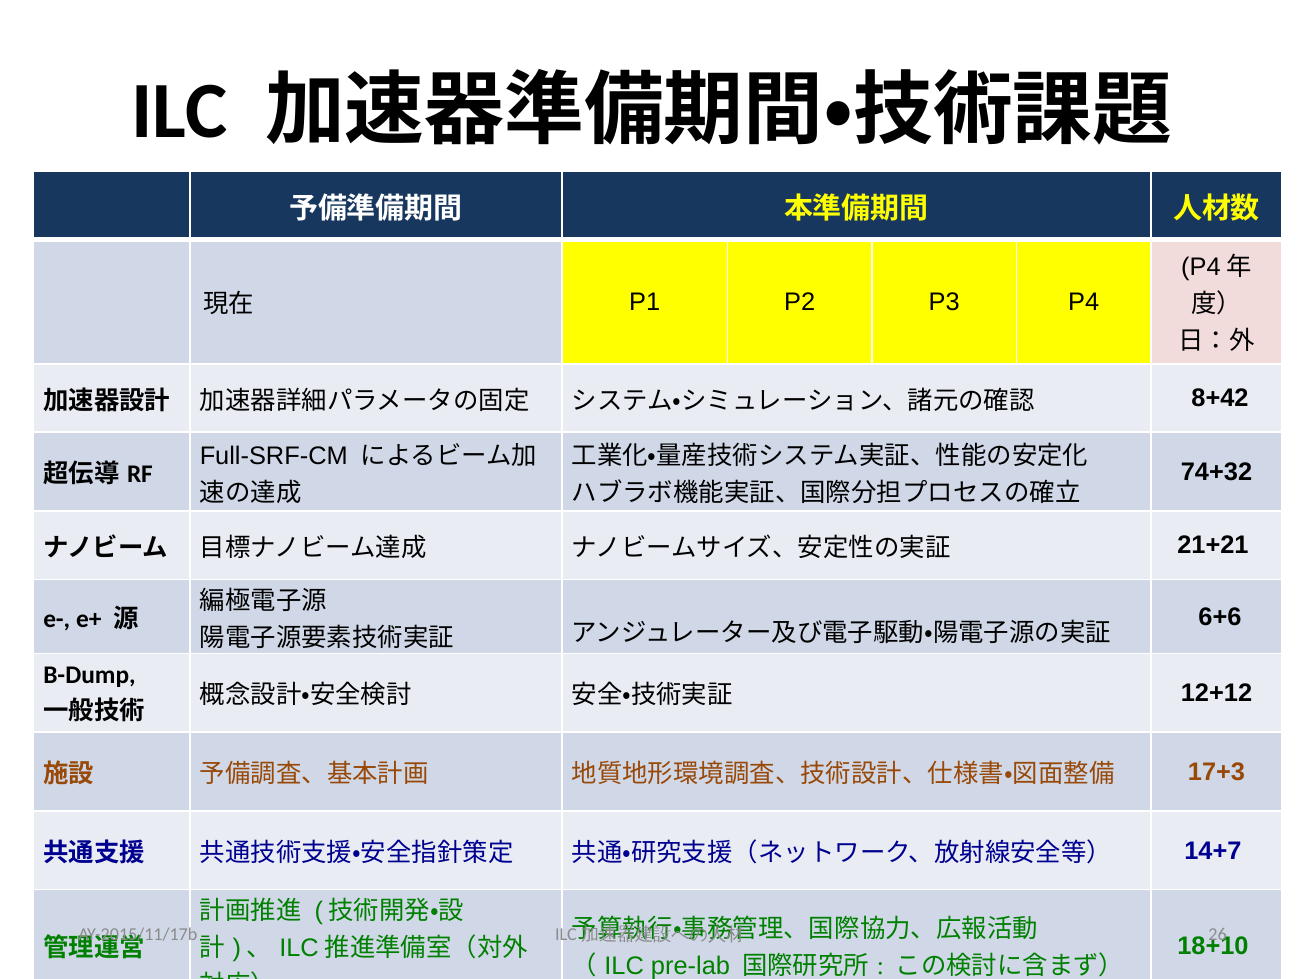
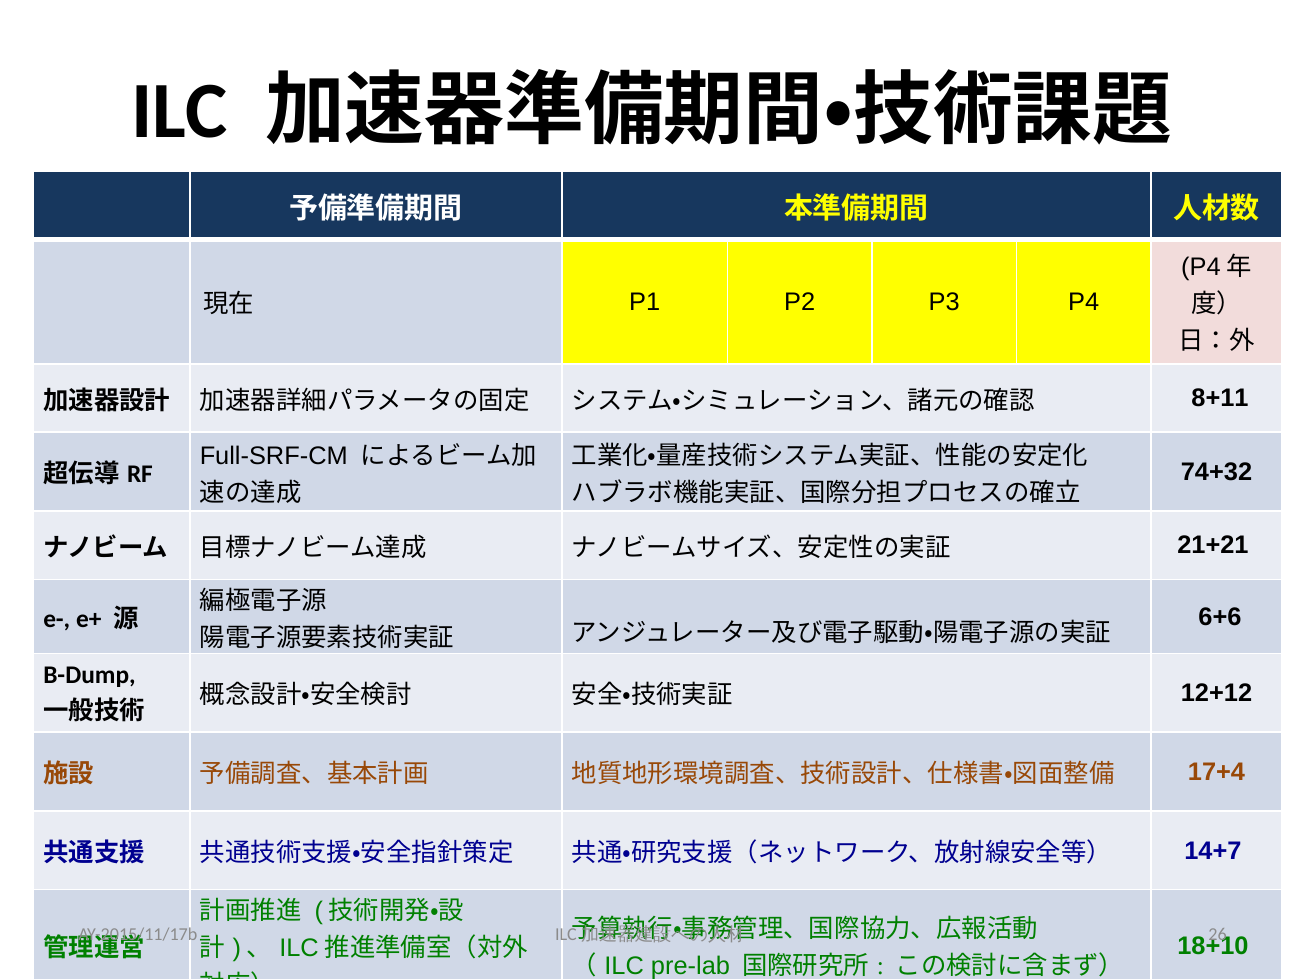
8+42: 8+42 -> 8+11
17+3: 17+3 -> 17+4
